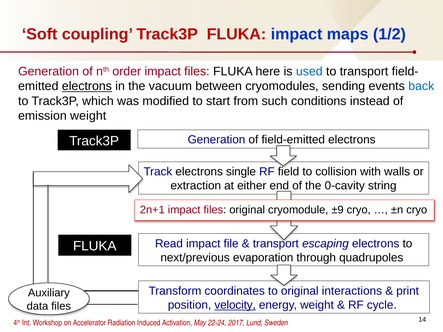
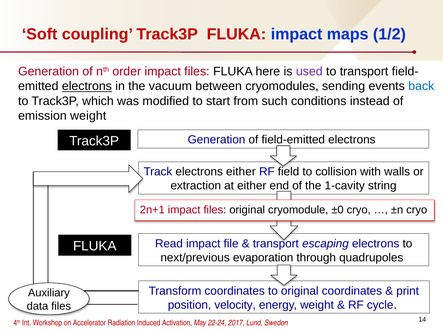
used colour: blue -> purple
electrons single: single -> either
0-cavity: 0-cavity -> 1-cavity
±9: ±9 -> ±0
interactions at (352, 291): interactions -> coordinates
velocity underline: present -> none
